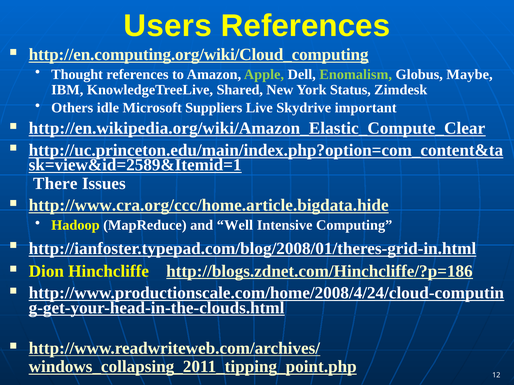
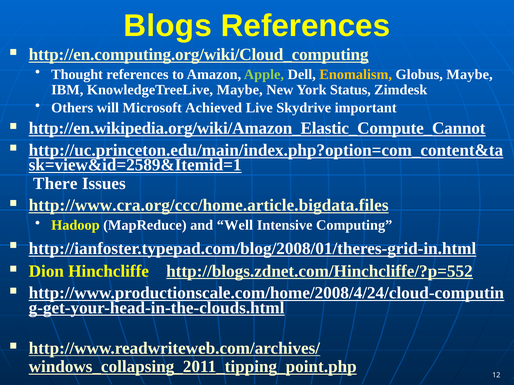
Users: Users -> Blogs
Enomalism colour: light green -> yellow
KnowledgeTreeLive Shared: Shared -> Maybe
idle: idle -> will
Suppliers: Suppliers -> Achieved
http://en.wikipedia.org/wiki/Amazon_Elastic_Compute_Clear: http://en.wikipedia.org/wiki/Amazon_Elastic_Compute_Clear -> http://en.wikipedia.org/wiki/Amazon_Elastic_Compute_Cannot
http://www.cra.org/ccc/home.article.bigdata.hide: http://www.cra.org/ccc/home.article.bigdata.hide -> http://www.cra.org/ccc/home.article.bigdata.files
http://blogs.zdnet.com/Hinchcliffe/?p=186: http://blogs.zdnet.com/Hinchcliffe/?p=186 -> http://blogs.zdnet.com/Hinchcliffe/?p=552
